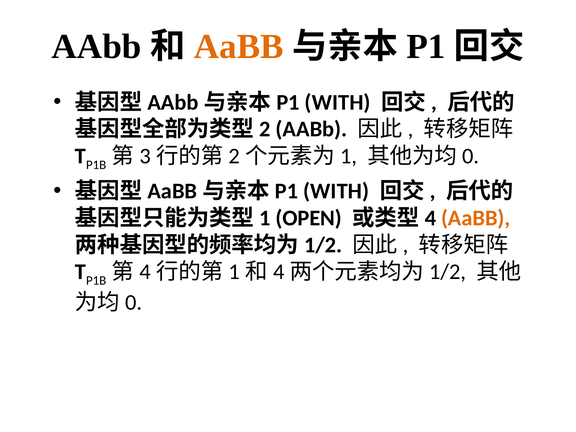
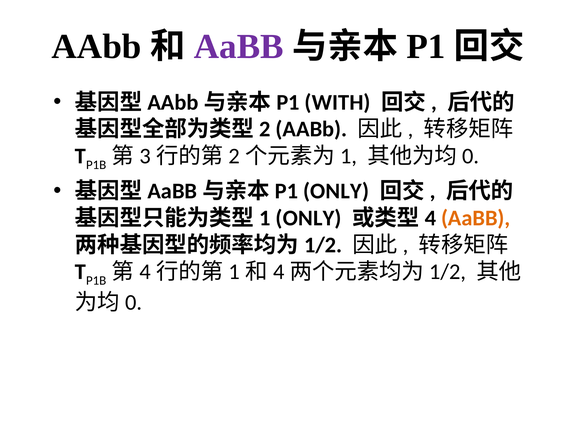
AaBB at (239, 47) colour: orange -> purple
WITH at (336, 191): WITH -> ONLY
OPEN at (309, 218): OPEN -> ONLY
